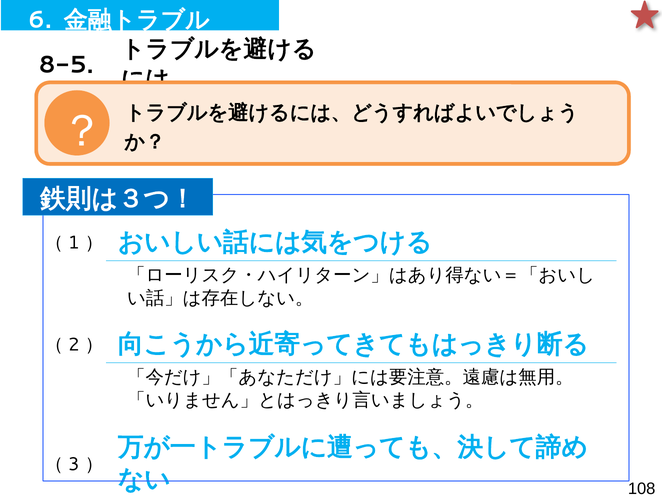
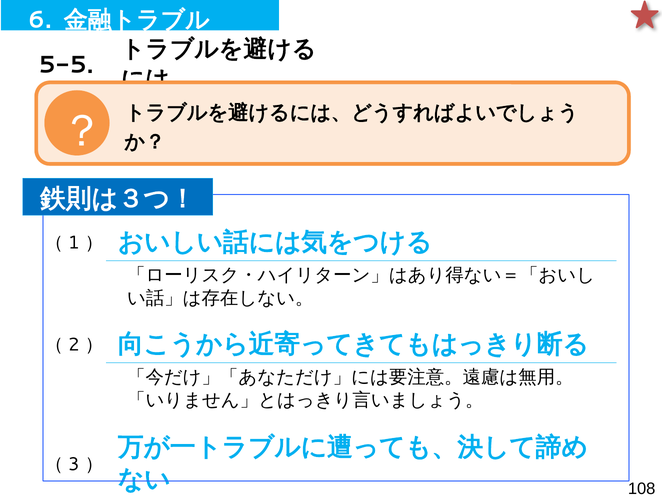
8-5: 8-5 -> 5-5
